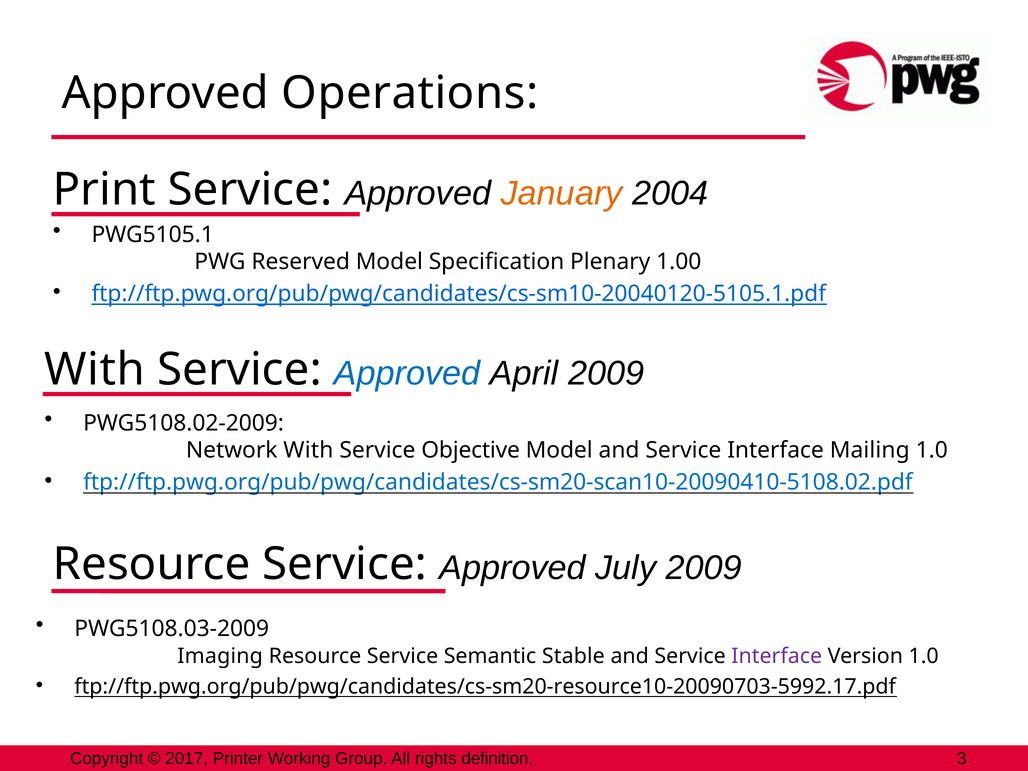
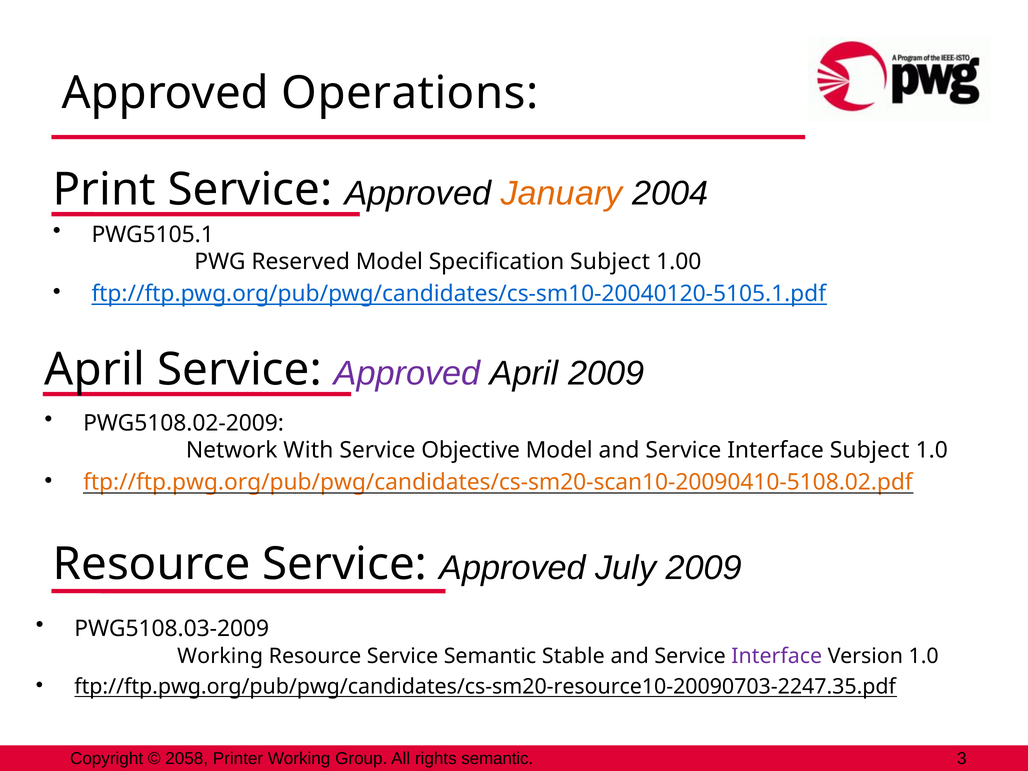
Specification Plenary: Plenary -> Subject
With at (95, 370): With -> April
Approved at (407, 374) colour: blue -> purple
Interface Mailing: Mailing -> Subject
ftp://ftp.pwg.org/pub/pwg/candidates/cs-sm20-scan10-20090410-5108.02.pdf colour: blue -> orange
Imaging at (220, 656): Imaging -> Working
ftp://ftp.pwg.org/pub/pwg/candidates/cs-sm20-resource10-20090703-5992.17.pdf: ftp://ftp.pwg.org/pub/pwg/candidates/cs-sm20-resource10-20090703-5992.17.pdf -> ftp://ftp.pwg.org/pub/pwg/candidates/cs-sm20-resource10-20090703-2247.35.pdf
2017: 2017 -> 2058
rights definition: definition -> semantic
